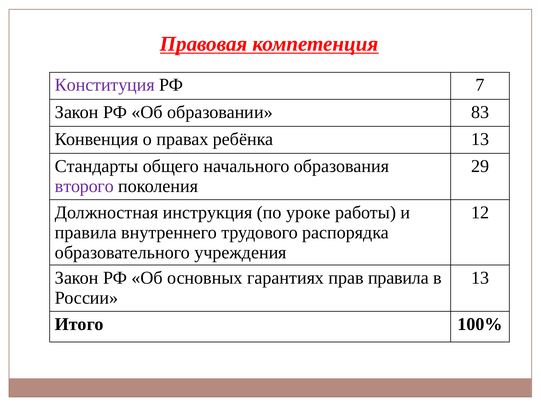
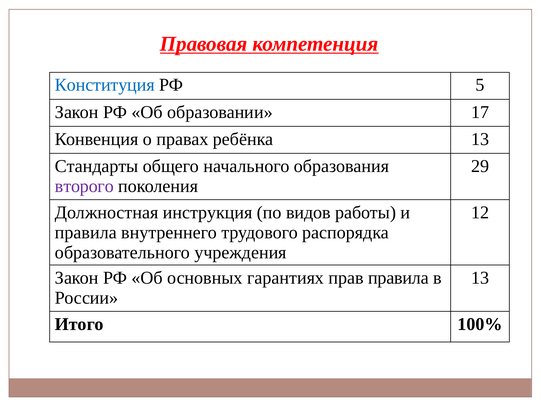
Конституция colour: purple -> blue
7: 7 -> 5
83: 83 -> 17
уроке: уроке -> видов
